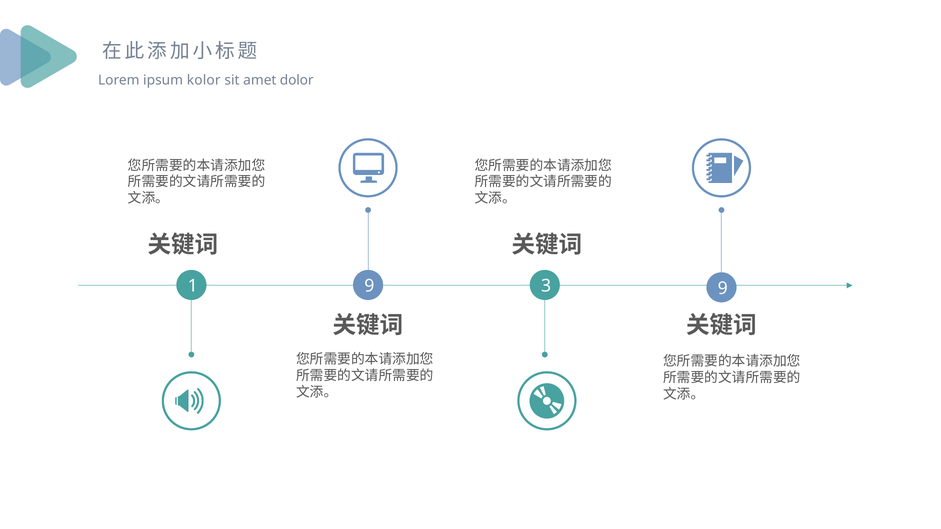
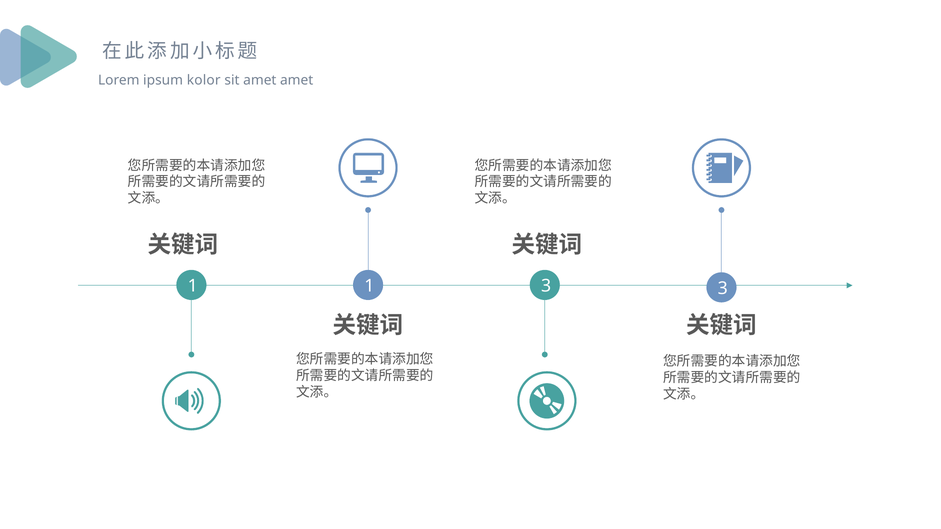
amet dolor: dolor -> amet
1 9: 9 -> 1
3 9: 9 -> 3
